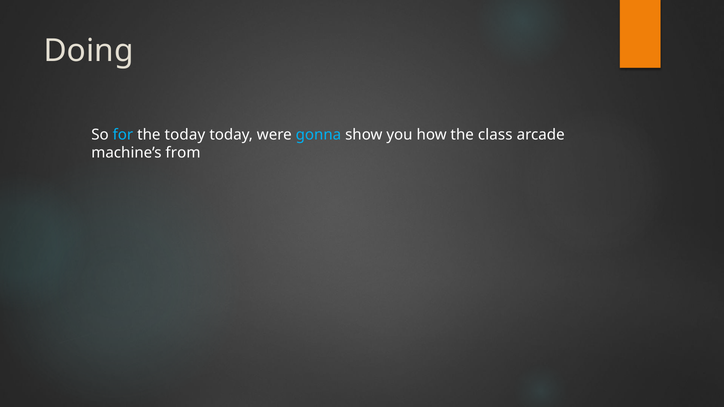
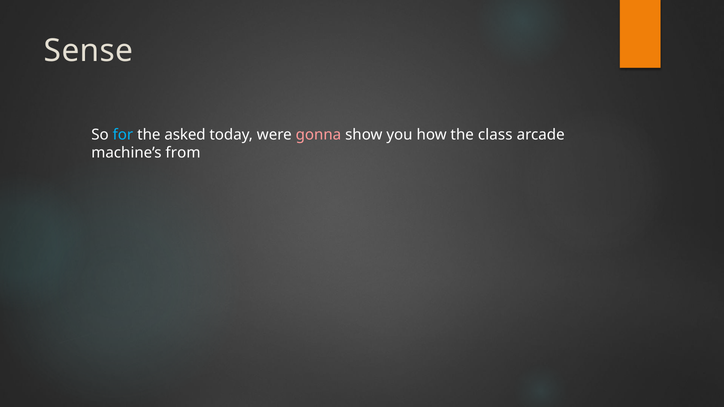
Doing: Doing -> Sense
the today: today -> asked
gonna colour: light blue -> pink
